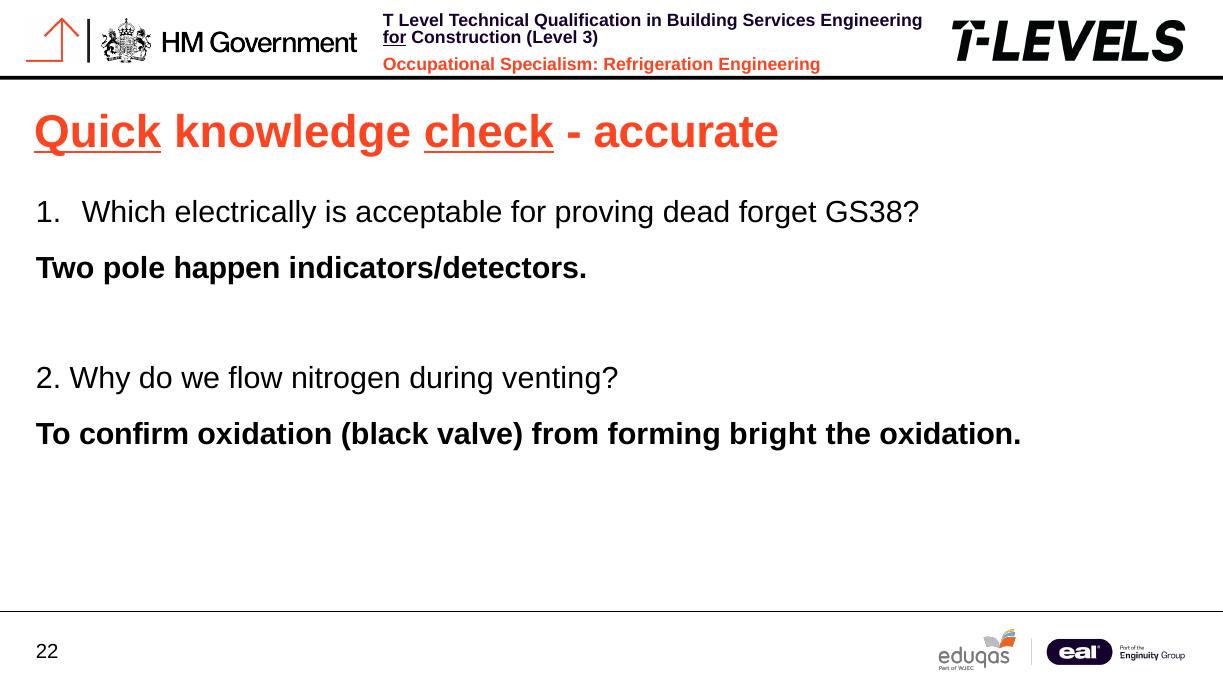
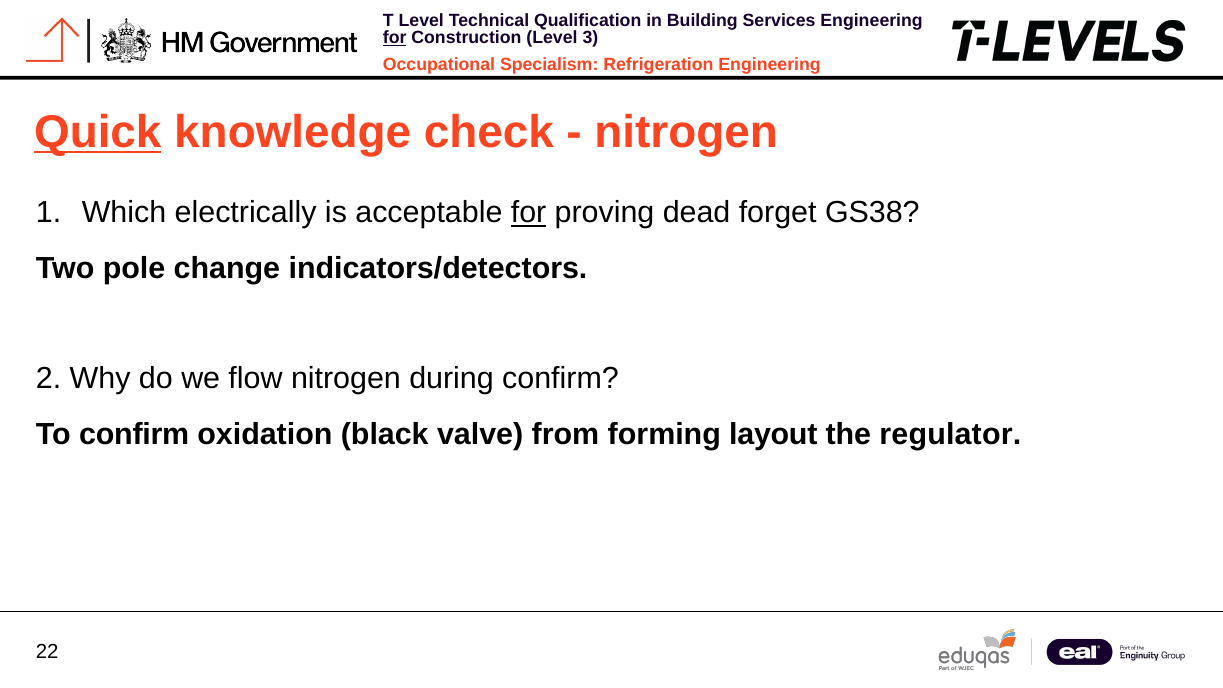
check underline: present -> none
accurate at (686, 132): accurate -> nitrogen
for at (529, 213) underline: none -> present
happen: happen -> change
during venting: venting -> confirm
bright: bright -> layout
the oxidation: oxidation -> regulator
